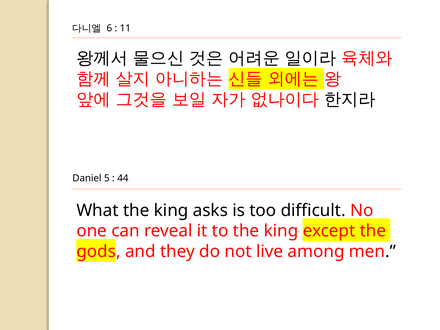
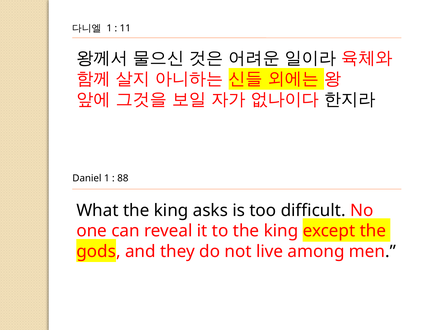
6 at (109, 28): 6 -> 1
Daniel 5: 5 -> 1
44: 44 -> 88
